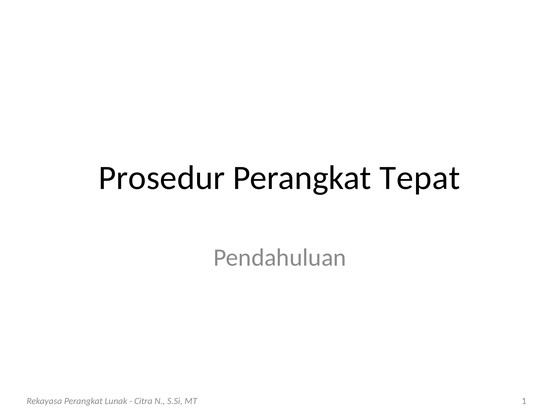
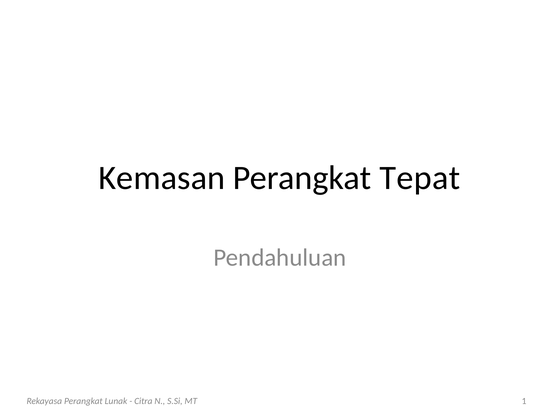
Prosedur: Prosedur -> Kemasan
